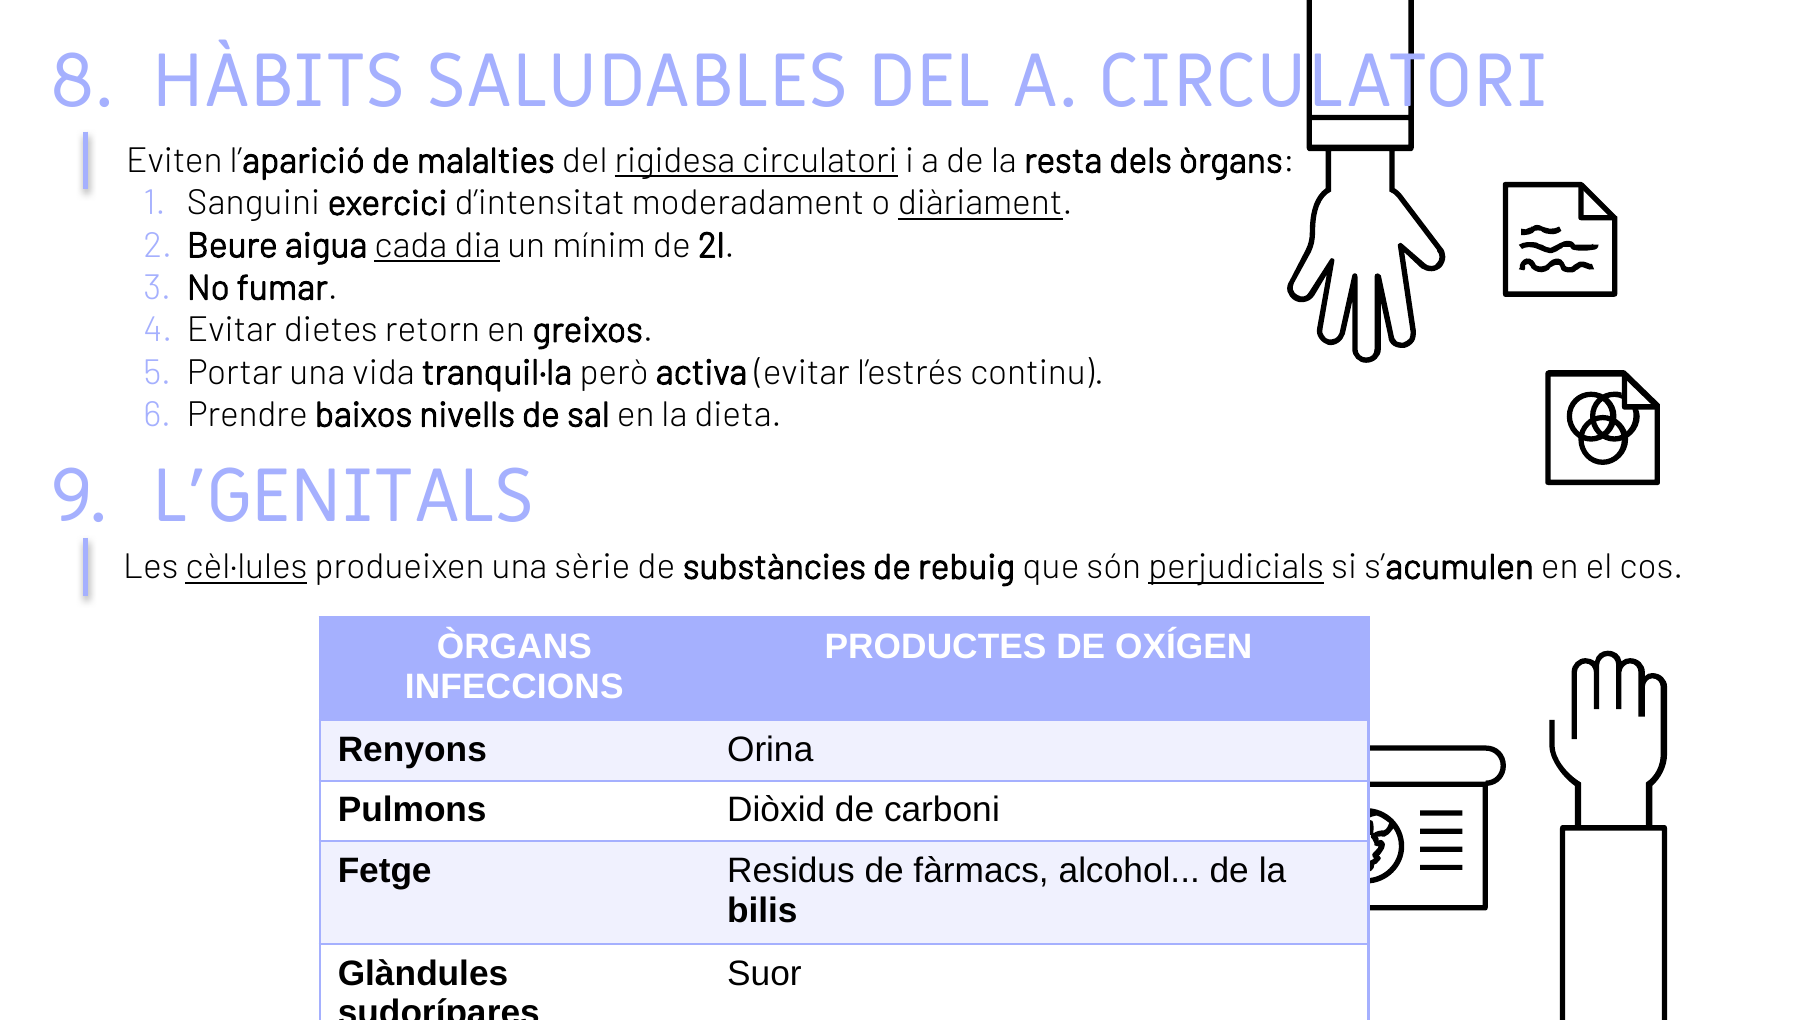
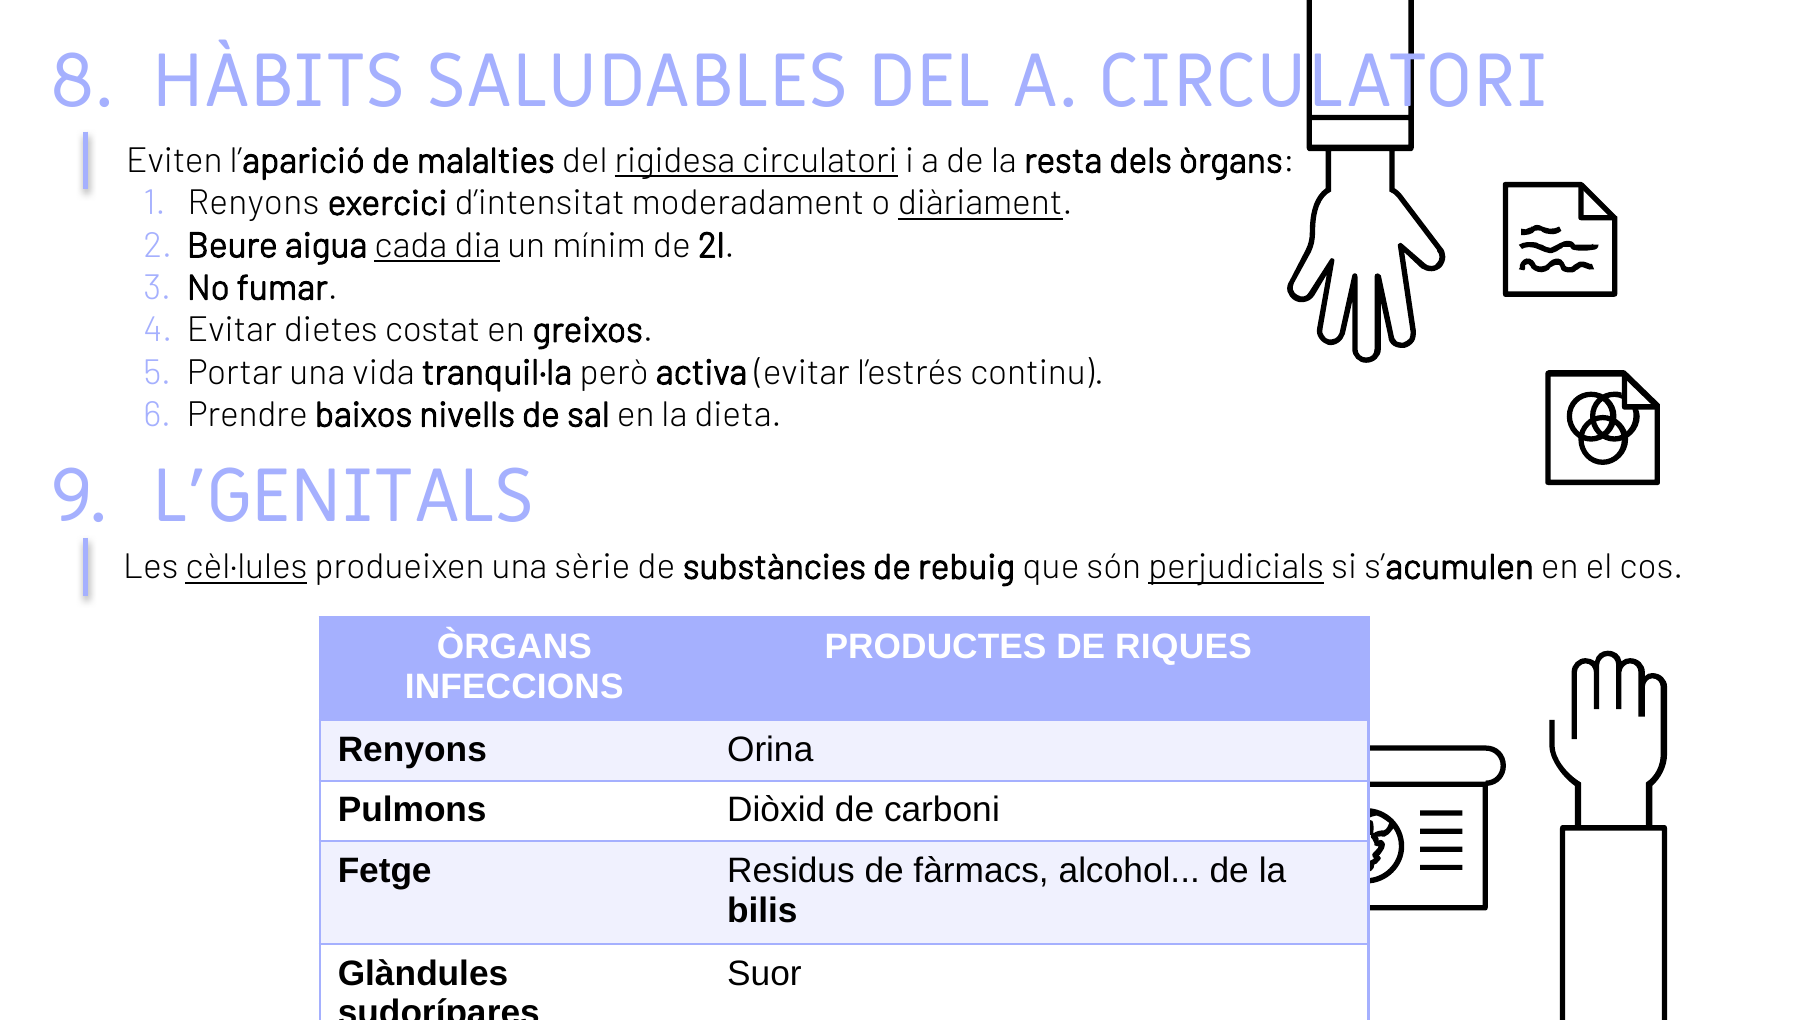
Sanguini at (254, 203): Sanguini -> Renyons
retorn: retorn -> costat
OXÍGEN: OXÍGEN -> RIQUES
